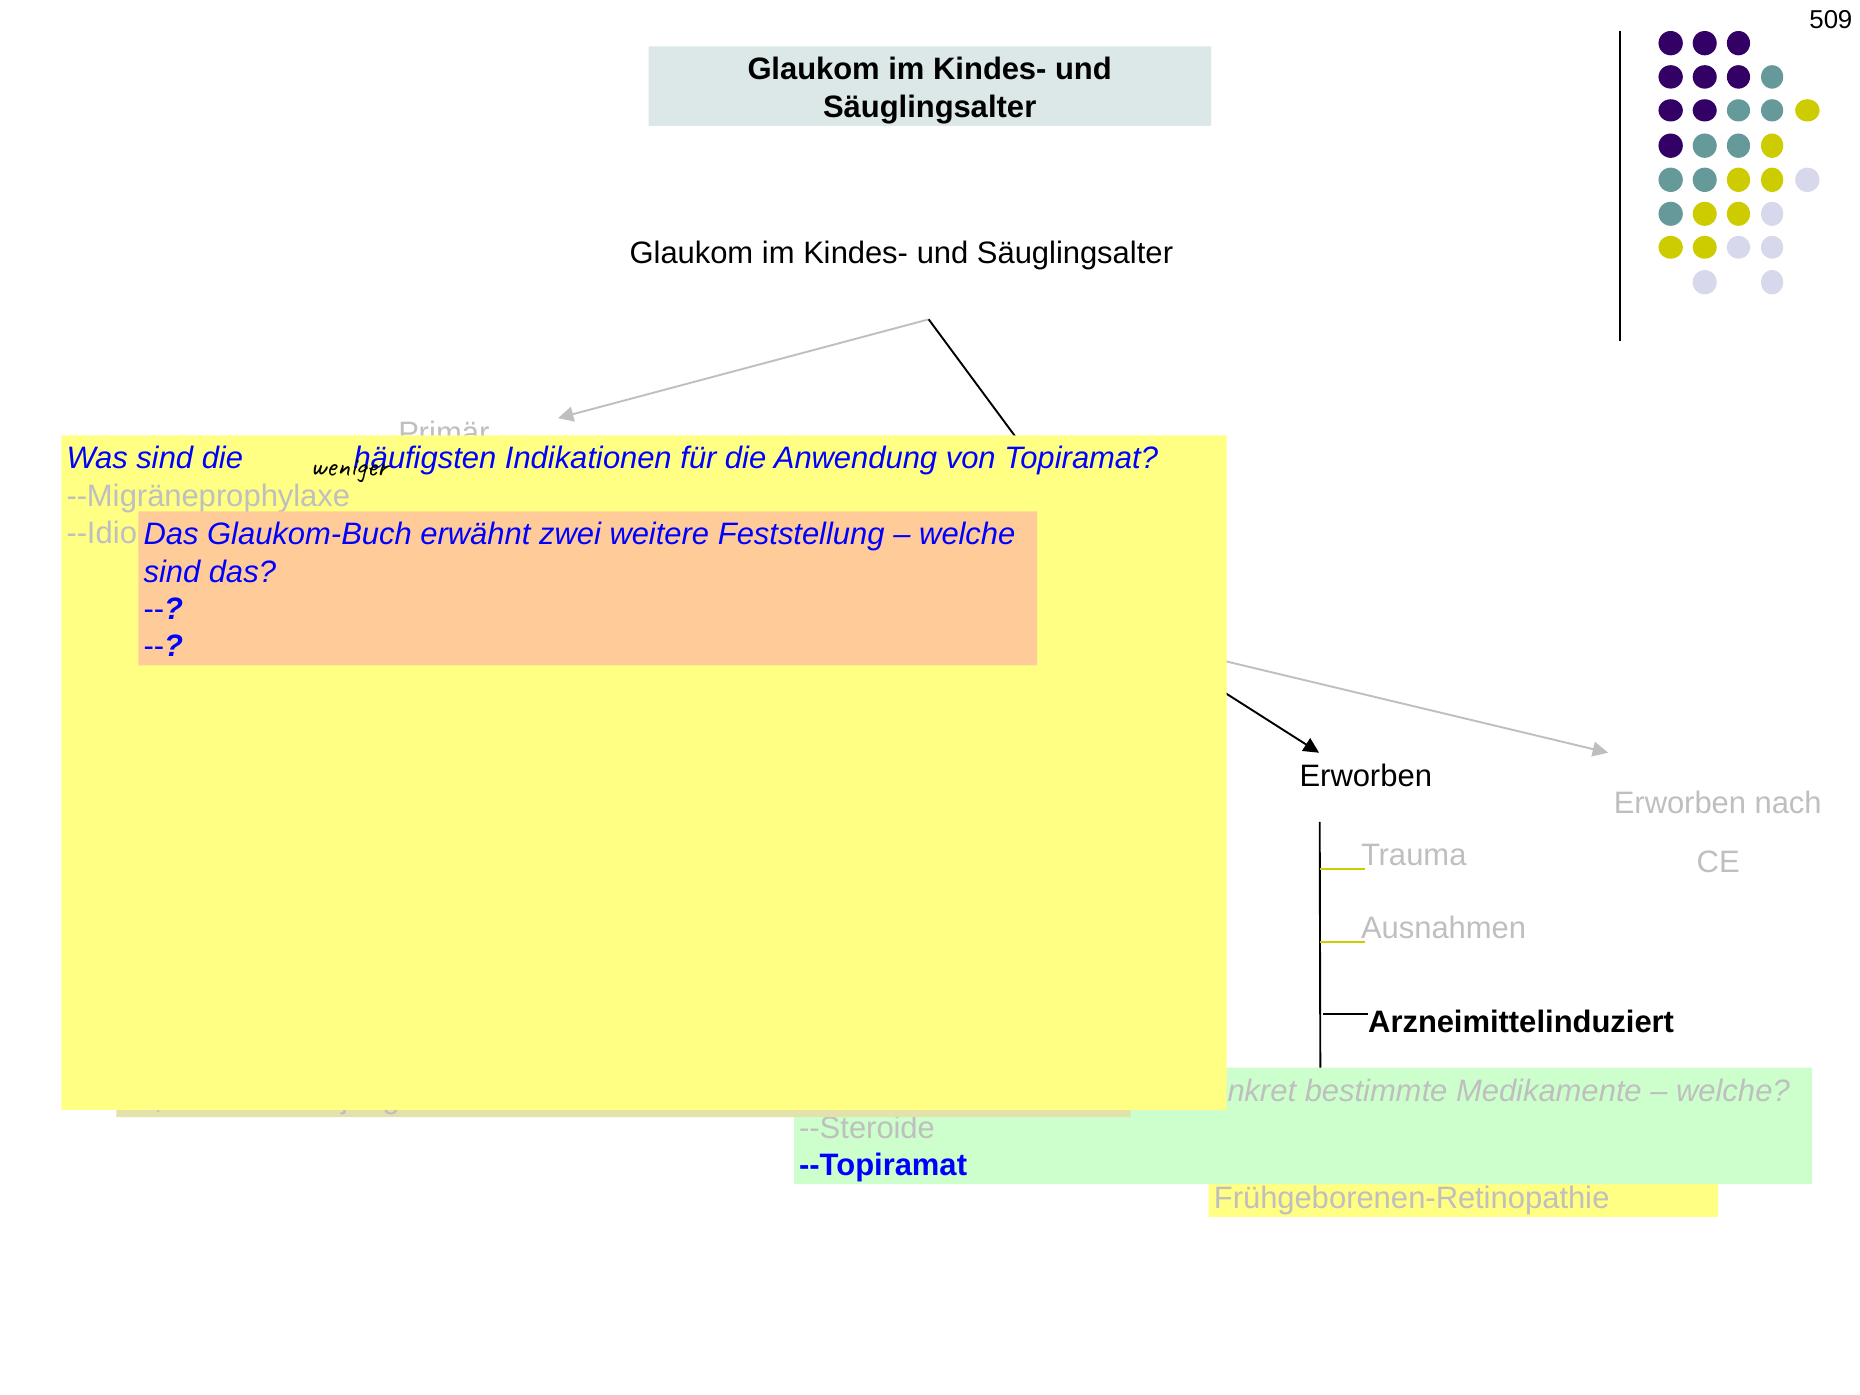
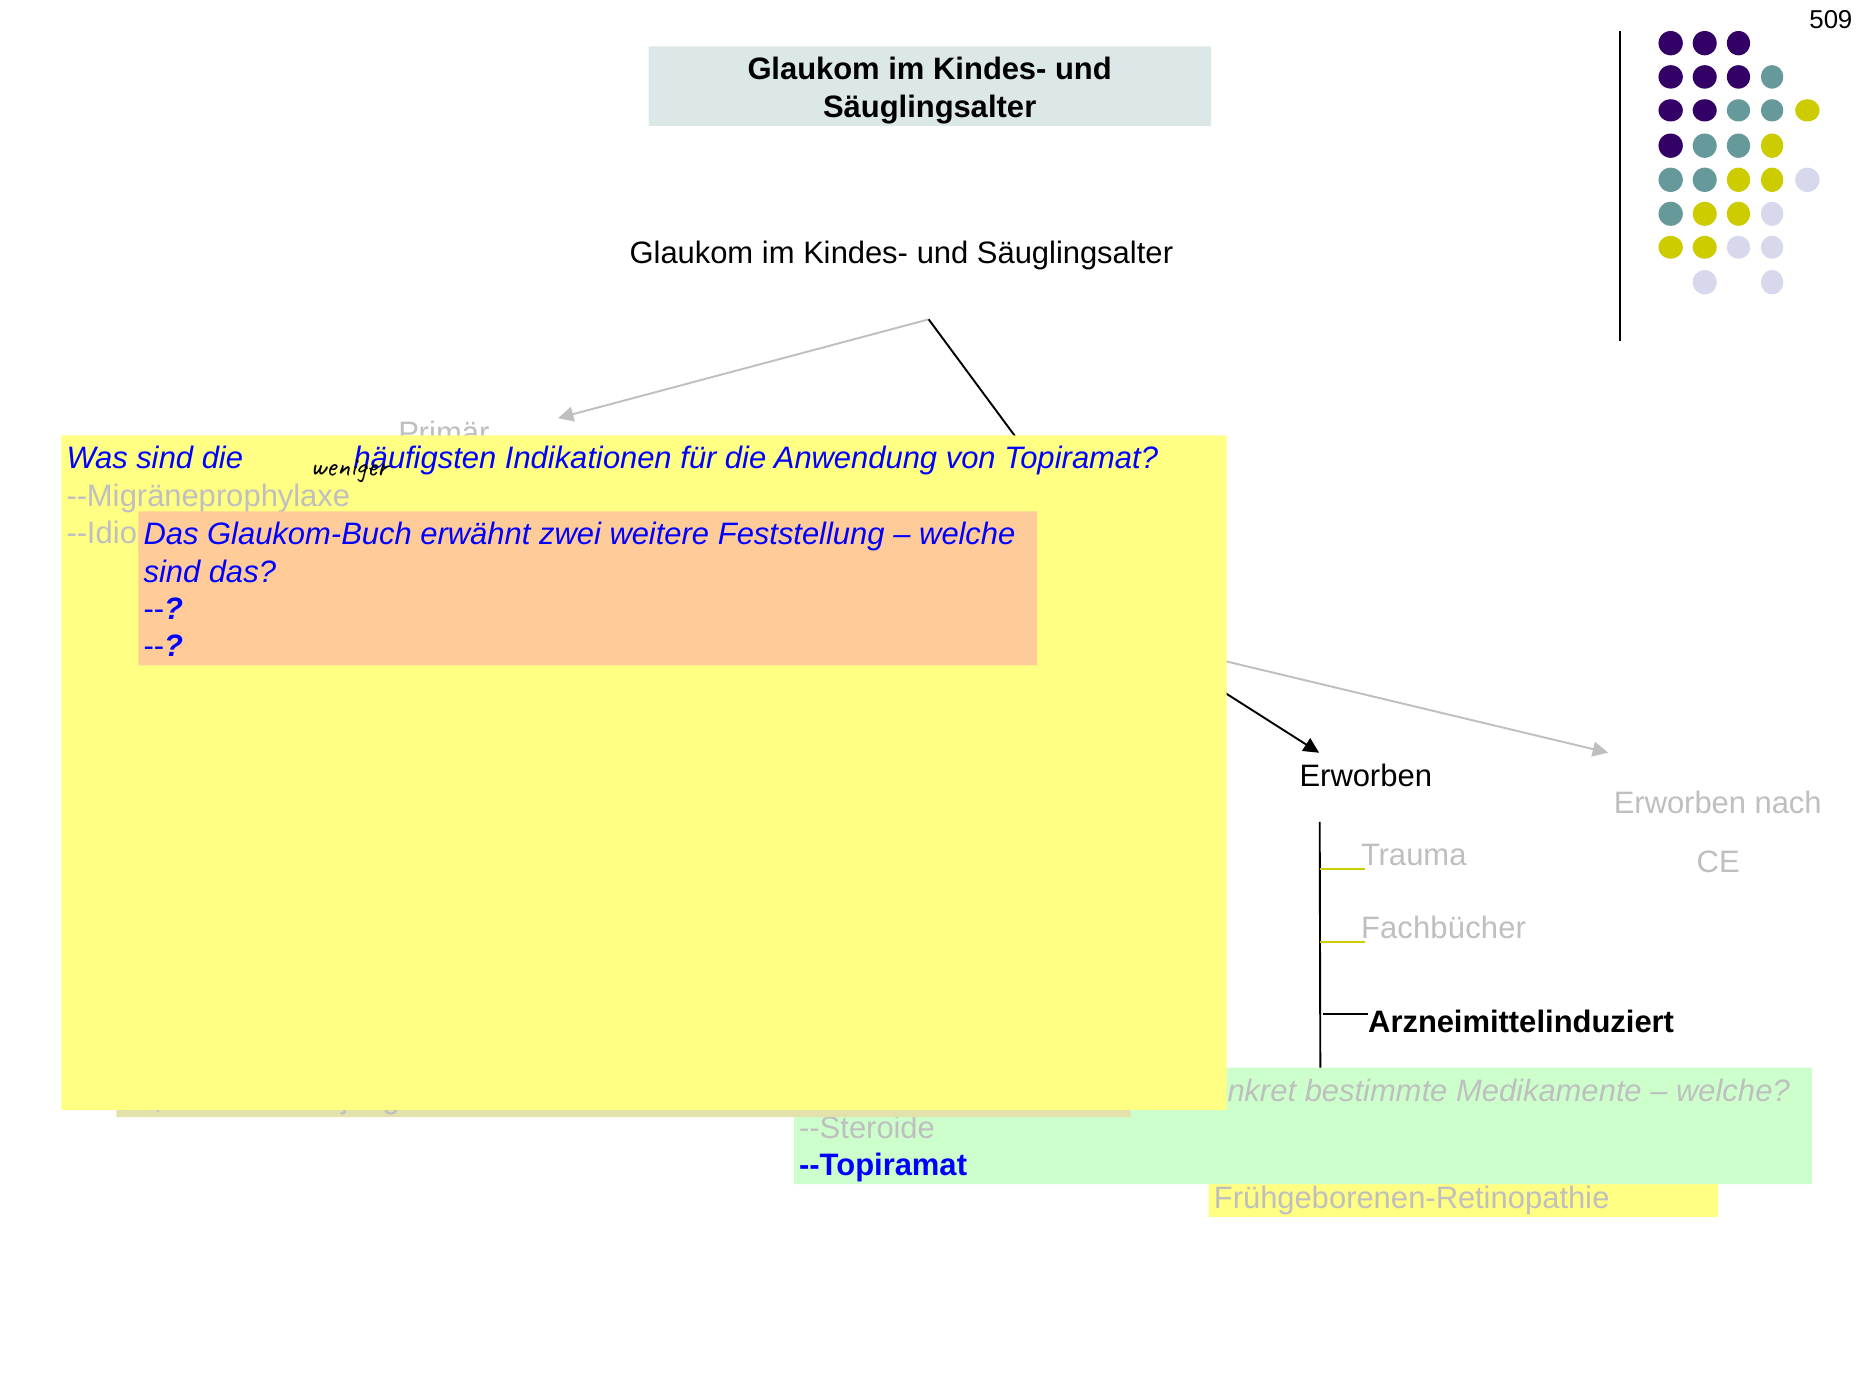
Ausnahmen: Ausnahmen -> Fachbücher
